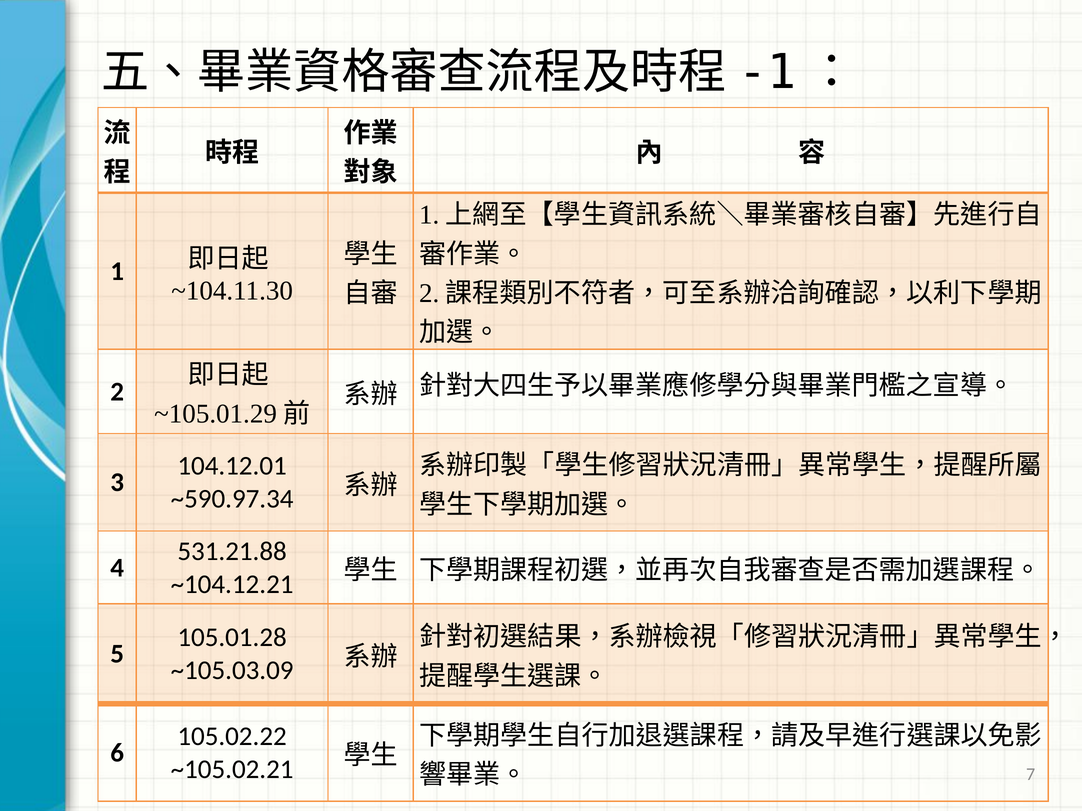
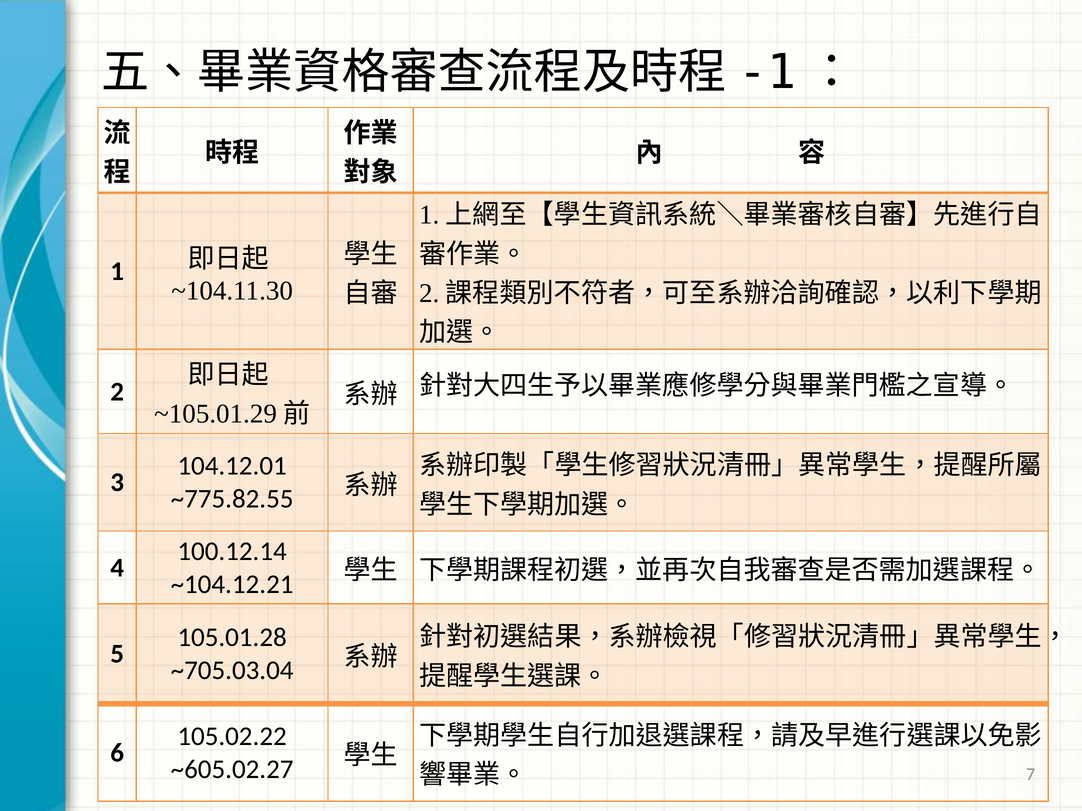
~590.97.34: ~590.97.34 -> ~775.82.55
531.21.88: 531.21.88 -> 100.12.14
~105.03.09: ~105.03.09 -> ~705.03.04
~105.02.21: ~105.02.21 -> ~605.02.27
